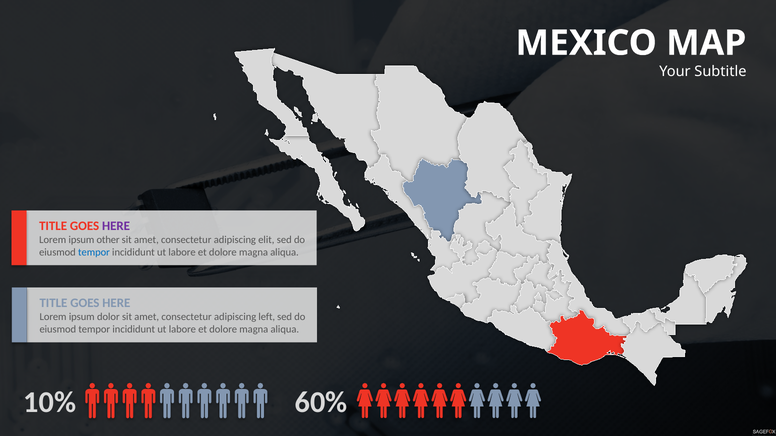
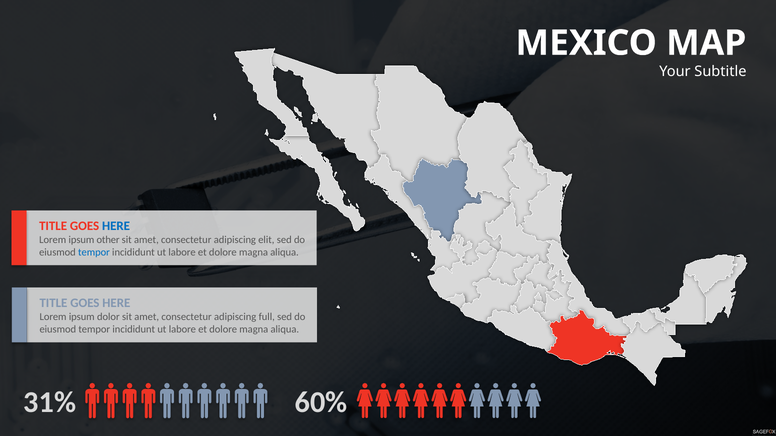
HERE at (116, 226) colour: purple -> blue
left: left -> full
10%: 10% -> 31%
